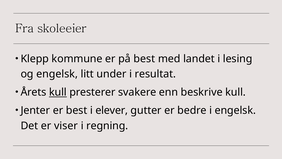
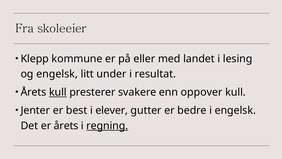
på best: best -> eller
beskrive: beskrive -> oppover
er viser: viser -> årets
regning underline: none -> present
